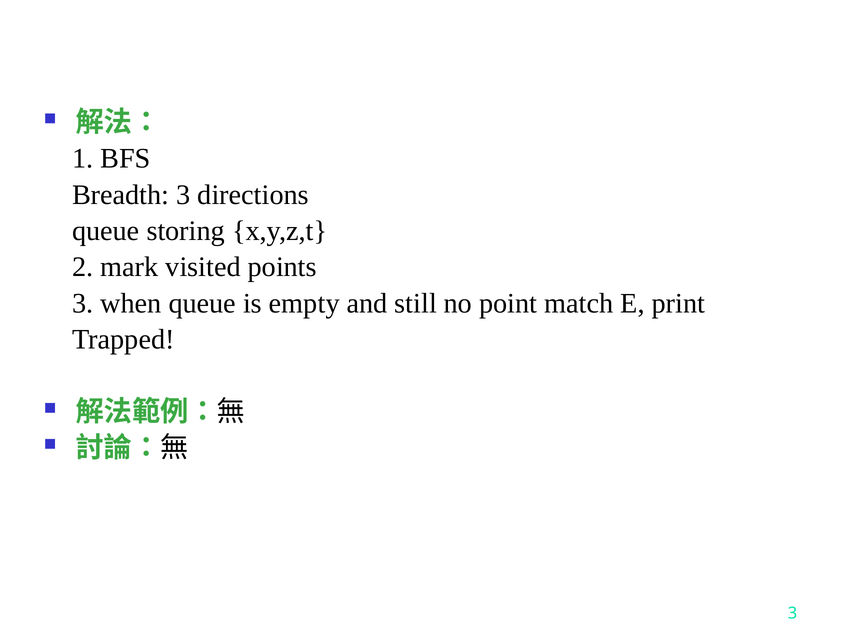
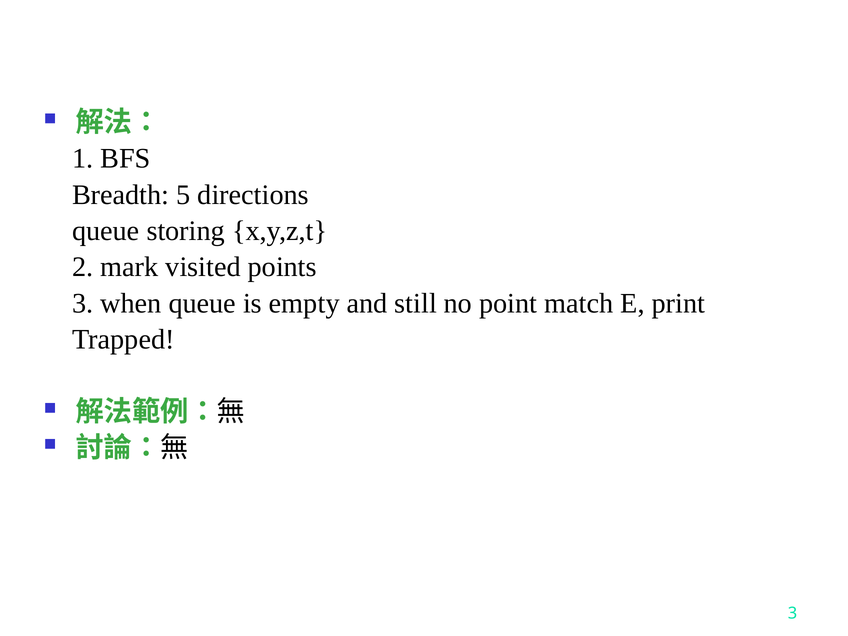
Breadth 3: 3 -> 5
